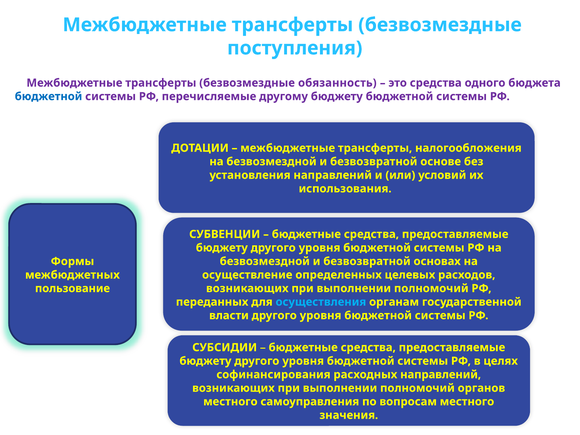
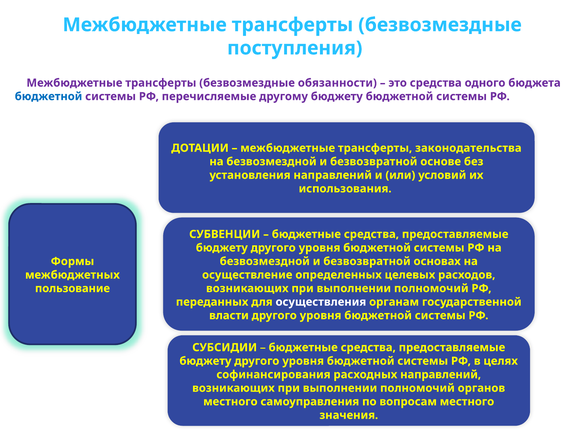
обязанность: обязанность -> обязанности
налогообложения: налогообложения -> законодательства
осуществления colour: light blue -> white
